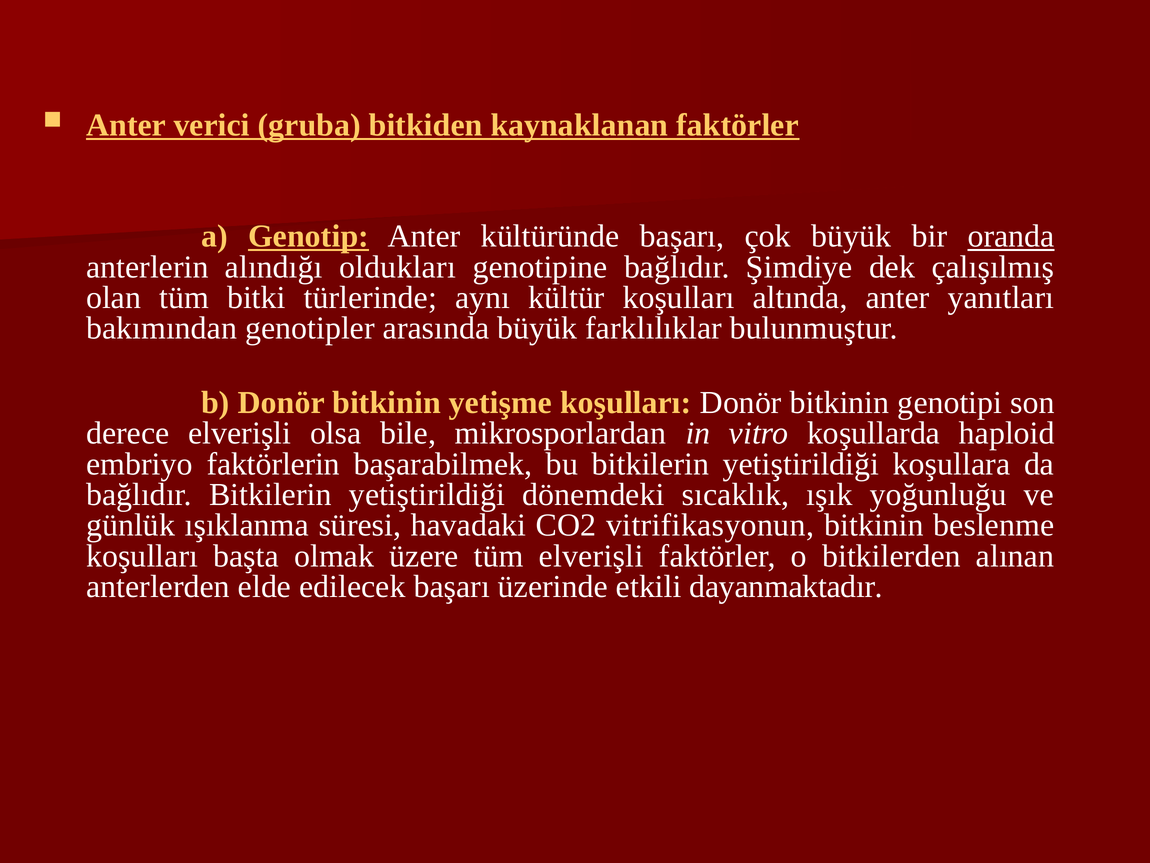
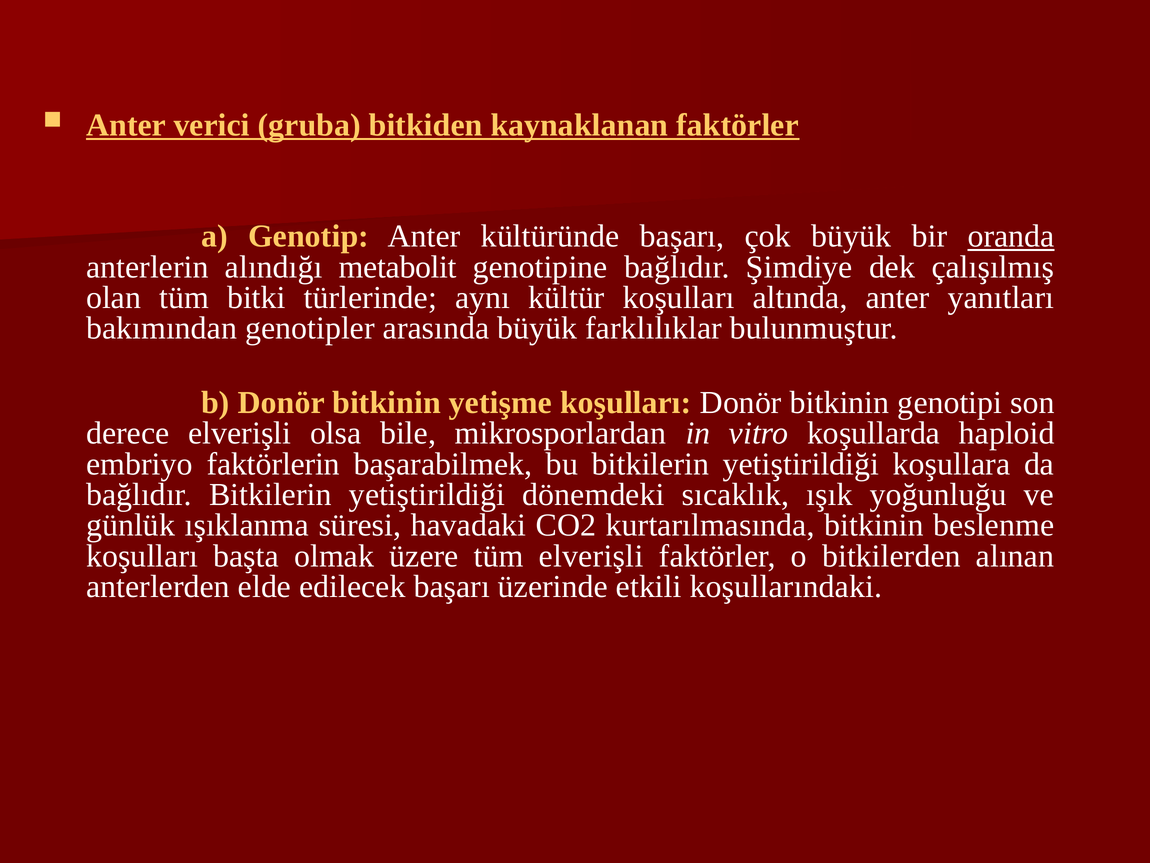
Genotip underline: present -> none
oldukları: oldukları -> metabolit
vitrifikasyonun: vitrifikasyonun -> kurtarılmasında
dayanmaktadır: dayanmaktadır -> koşullarındaki
